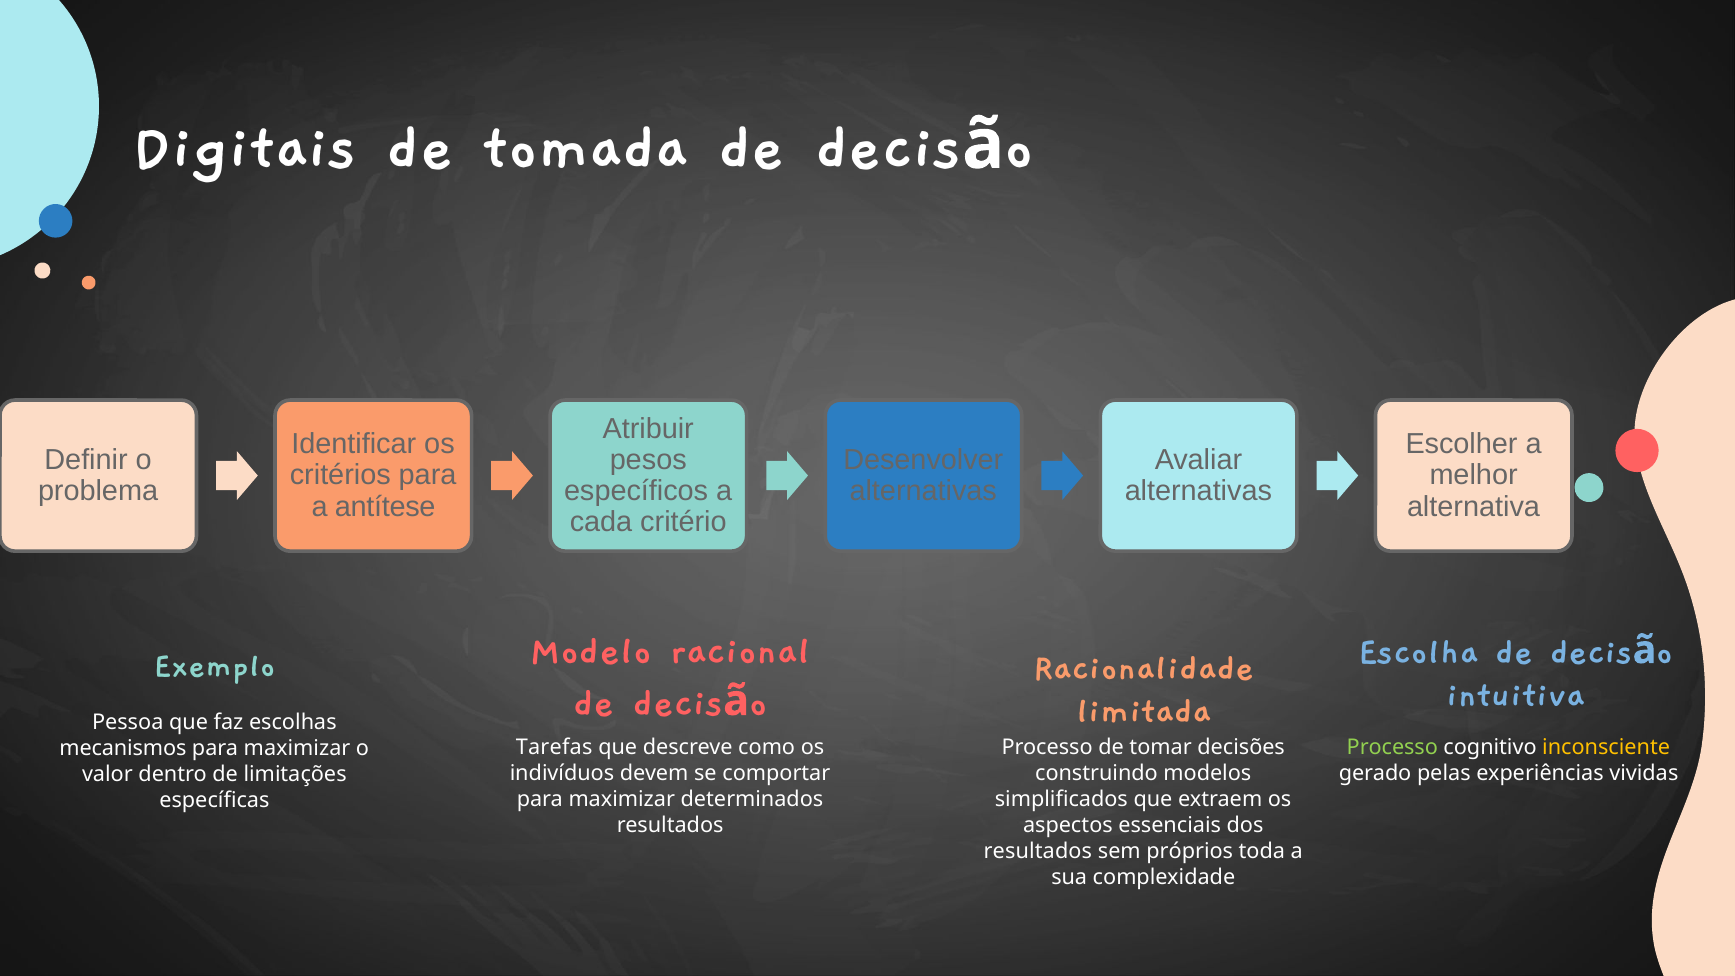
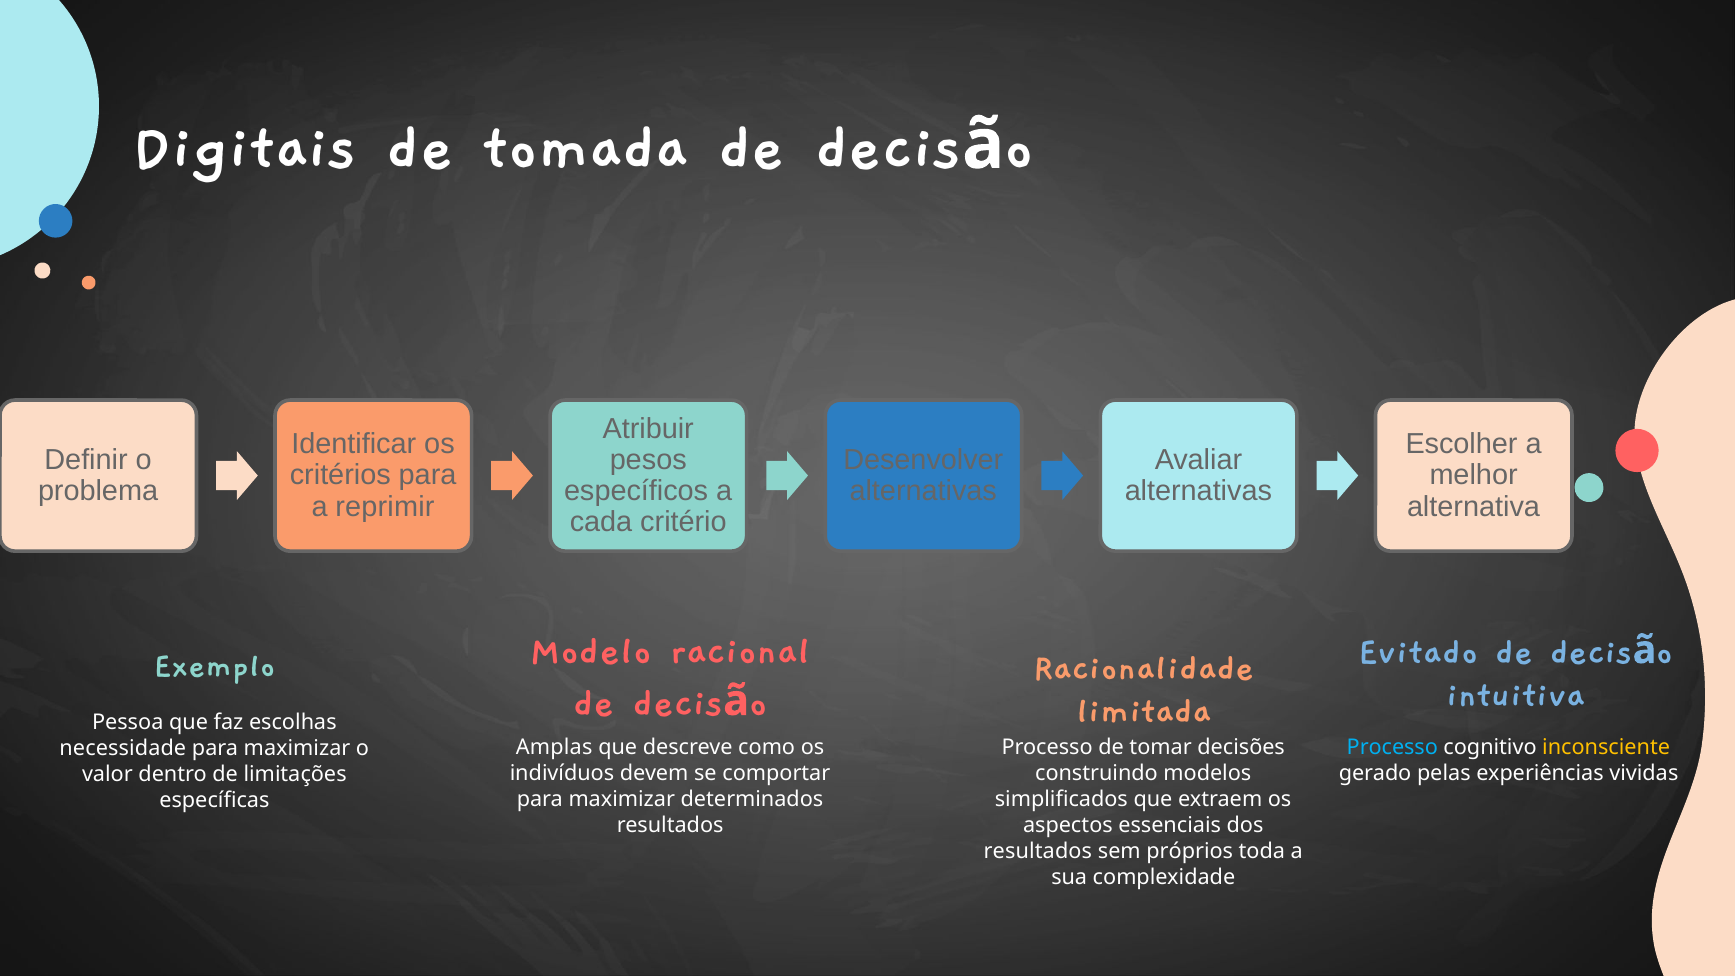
antítese: antítese -> reprimir
Escolha: Escolha -> Evitado
Processo at (1392, 748) colour: light green -> light blue
Tarefas: Tarefas -> Amplas
mecanismos: mecanismos -> necessidade
